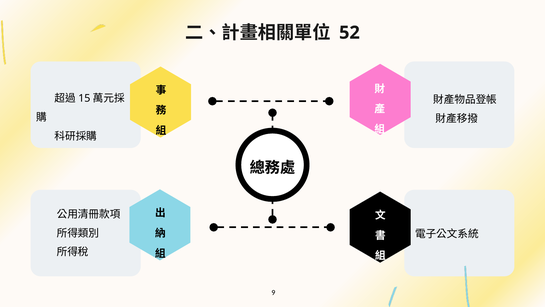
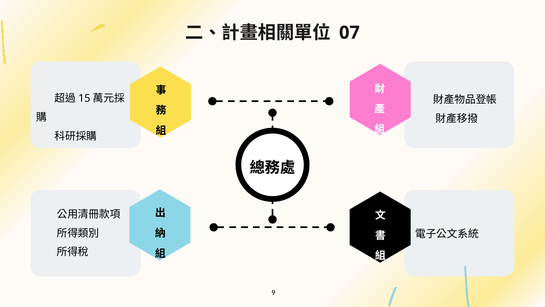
52: 52 -> 07
